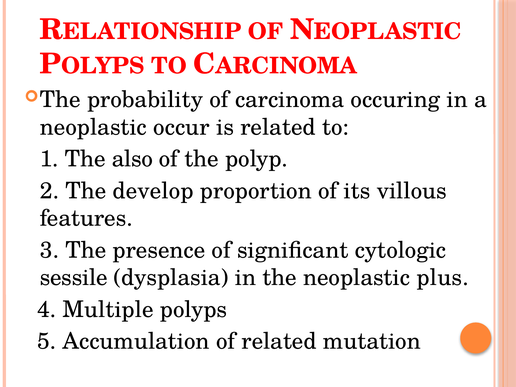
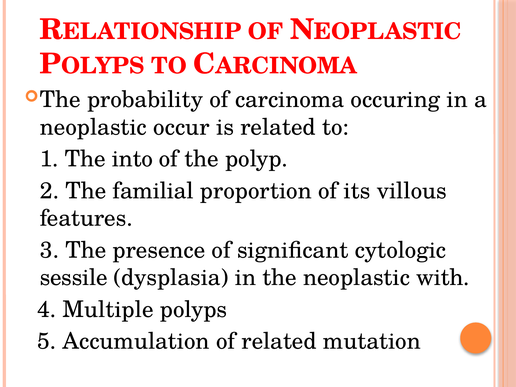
also: also -> into
develop: develop -> familial
plus: plus -> with
